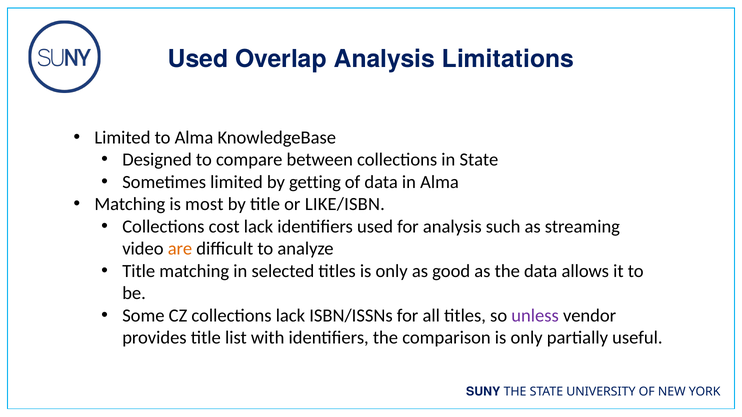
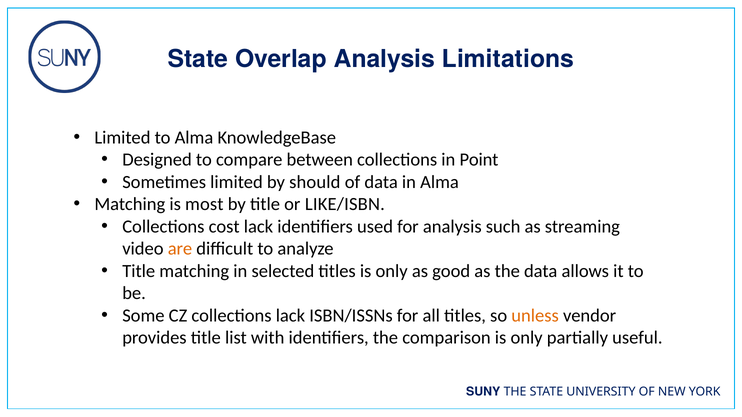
Used at (198, 59): Used -> State
in State: State -> Point
getting: getting -> should
unless colour: purple -> orange
